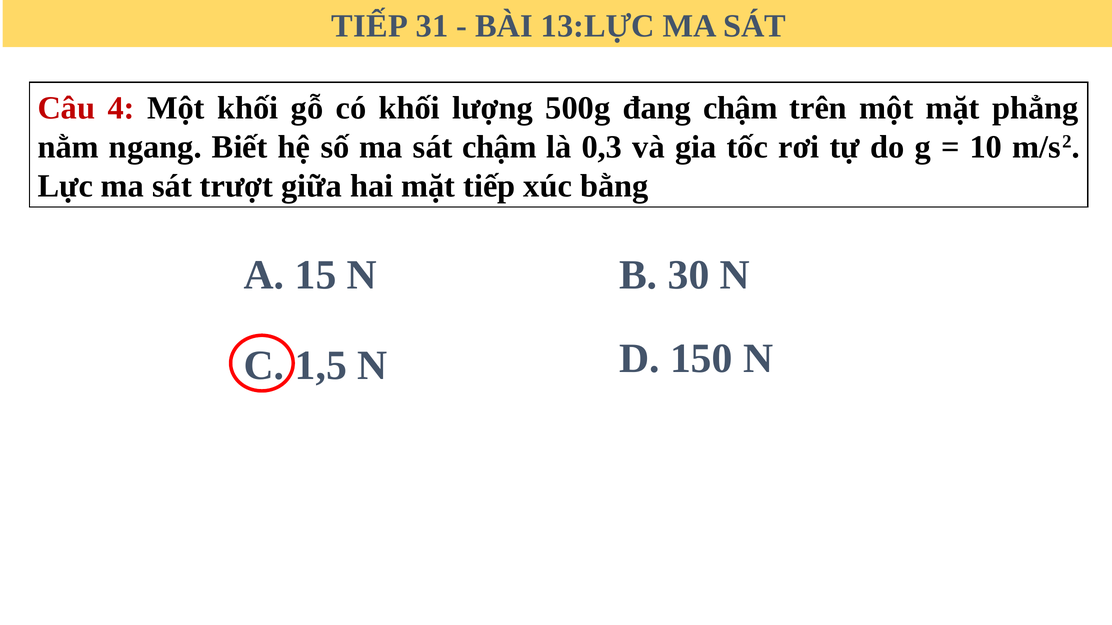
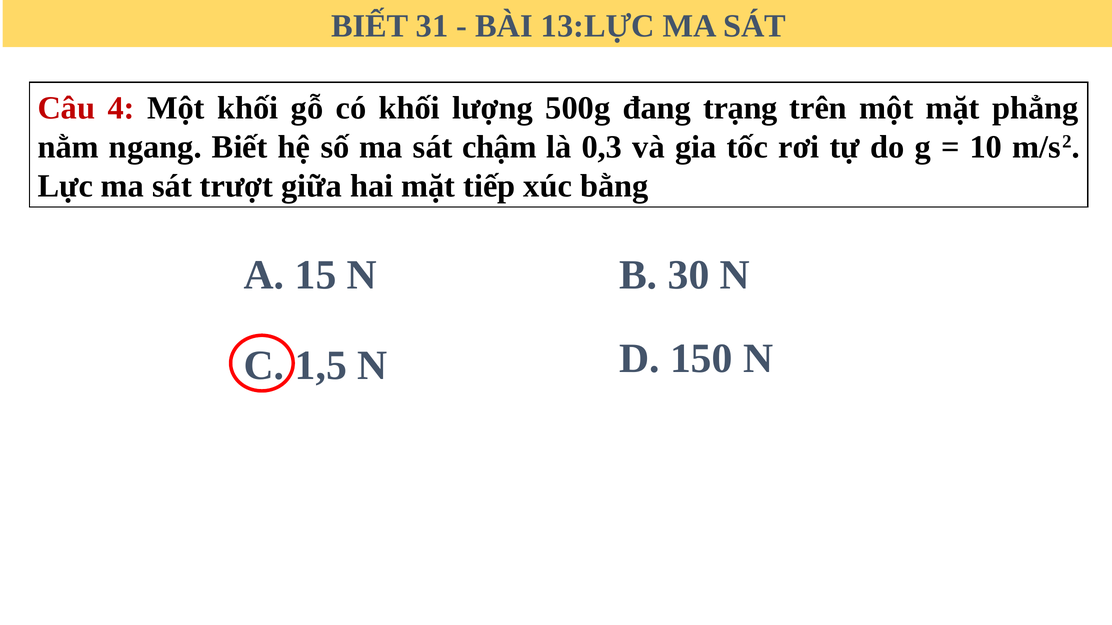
TIẾP at (370, 26): TIẾP -> BIẾT
đang chậm: chậm -> trạng
